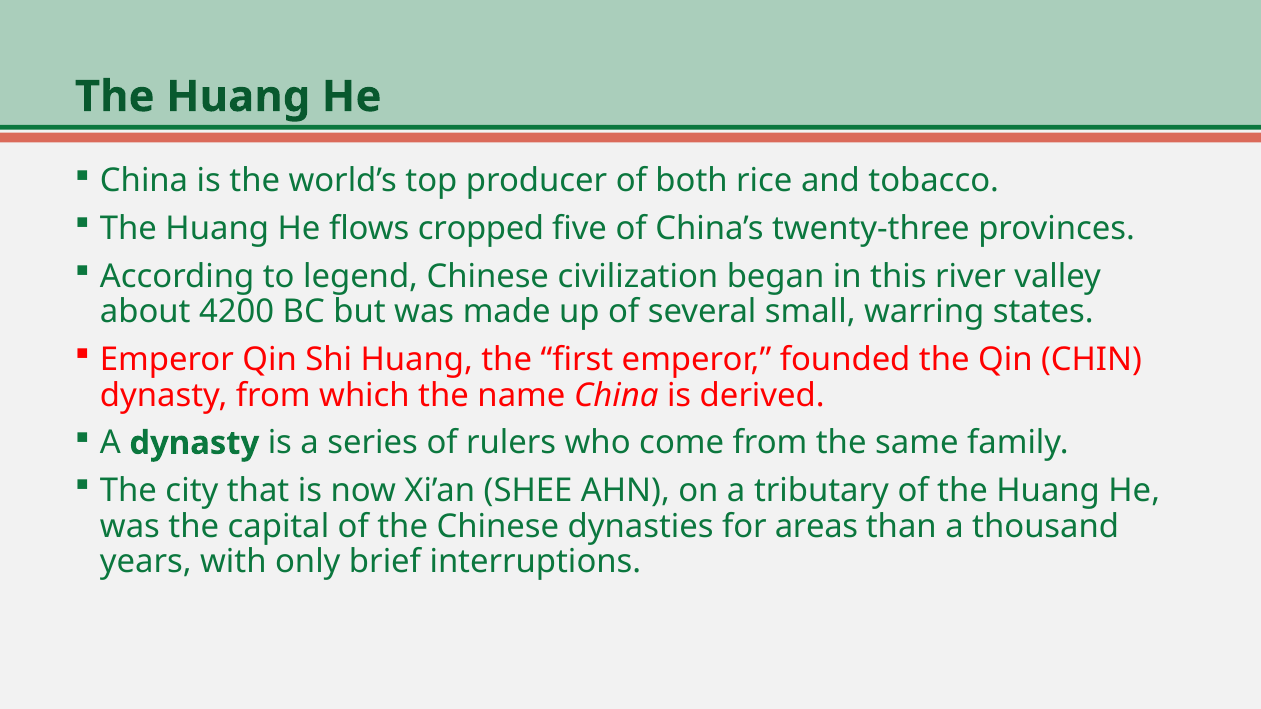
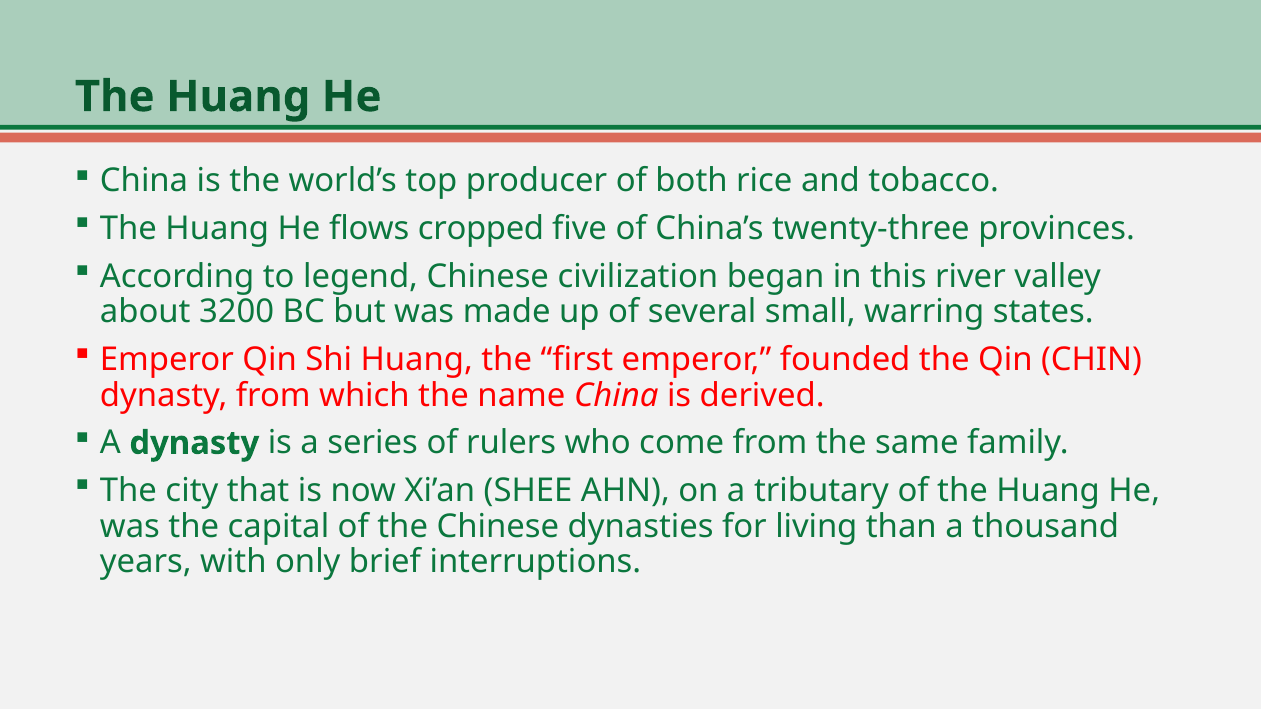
4200: 4200 -> 3200
areas: areas -> living
